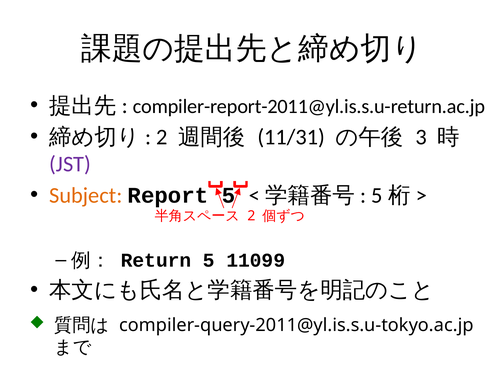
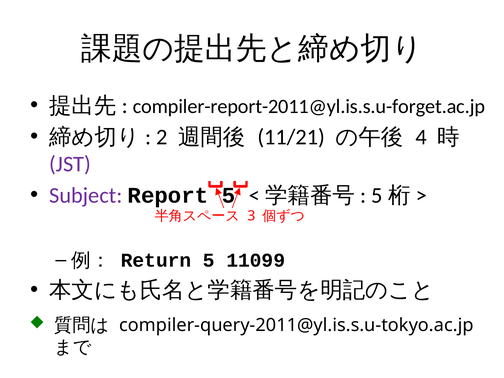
compiler-report-2011@yl.is.s.u-return.ac.jp: compiler-report-2011@yl.is.s.u-return.ac.jp -> compiler-report-2011@yl.is.s.u-forget.ac.jp
11/31: 11/31 -> 11/21
3: 3 -> 4
Subject colour: orange -> purple
2 at (251, 216): 2 -> 3
